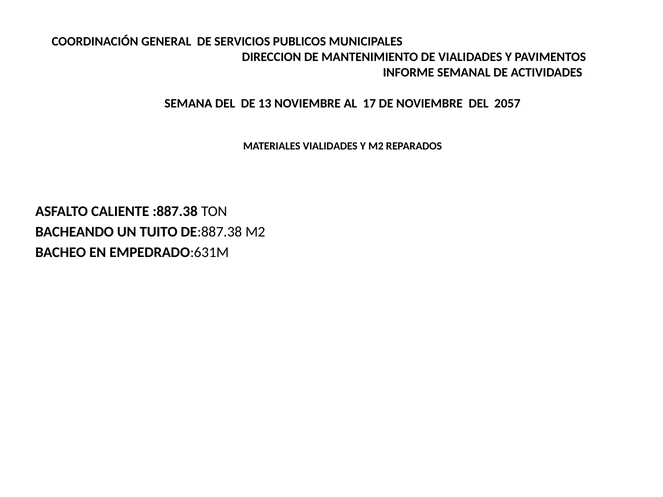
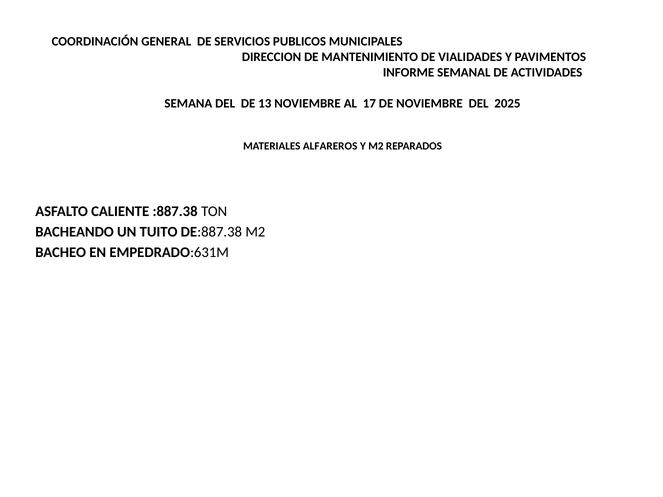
2057: 2057 -> 2025
MATERIALES VIALIDADES: VIALIDADES -> ALFAREROS
